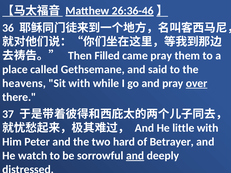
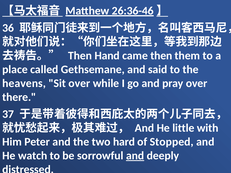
Filled: Filled -> Hand
came pray: pray -> then
Sit with: with -> over
over at (197, 83) underline: present -> none
Betrayer: Betrayer -> Stopped
